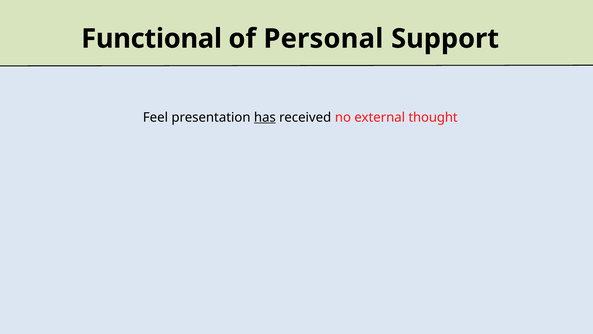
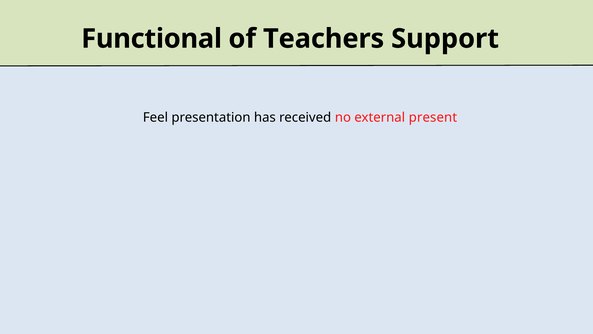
Personal: Personal -> Teachers
has underline: present -> none
thought: thought -> present
